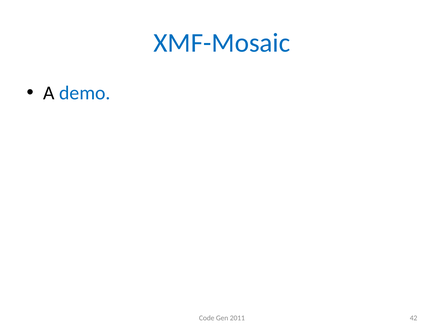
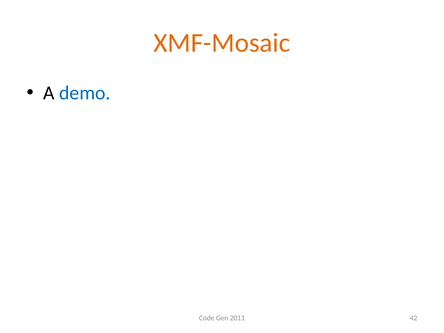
XMF-Mosaic colour: blue -> orange
